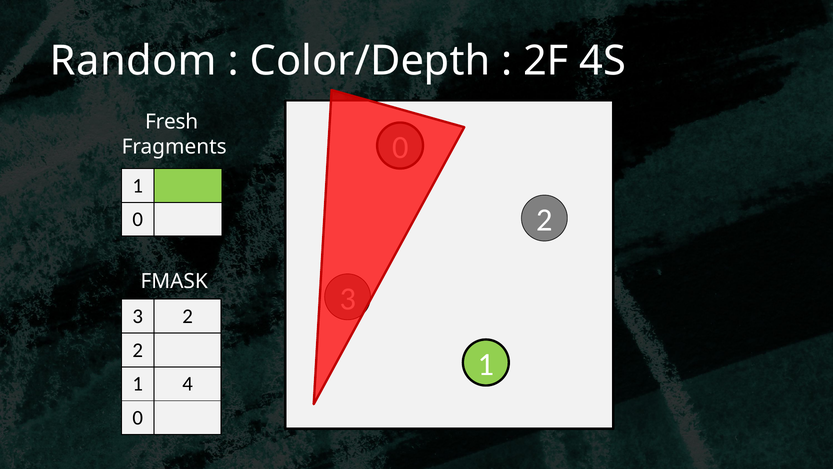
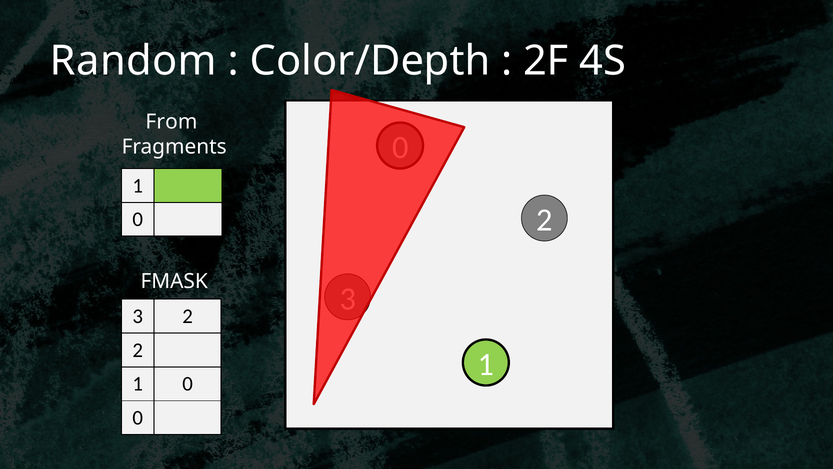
Fresh: Fresh -> From
4 at (188, 384): 4 -> 0
